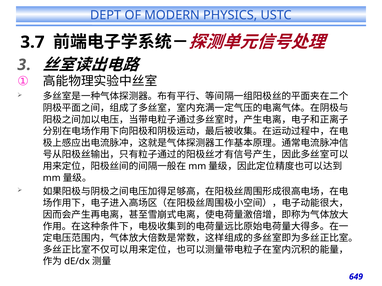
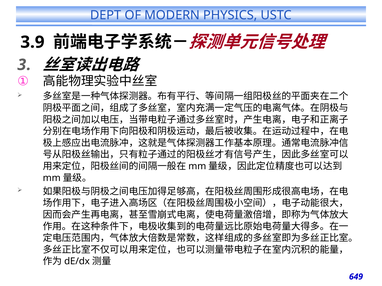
3.7: 3.7 -> 3.9
